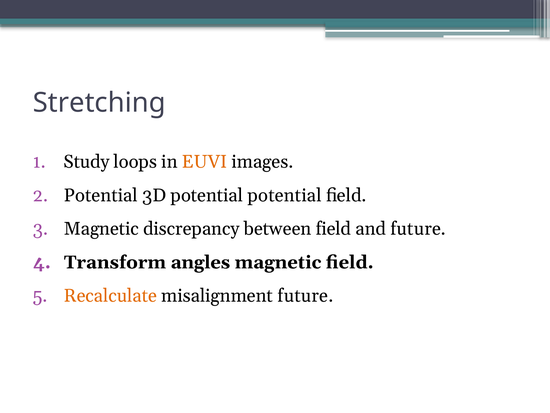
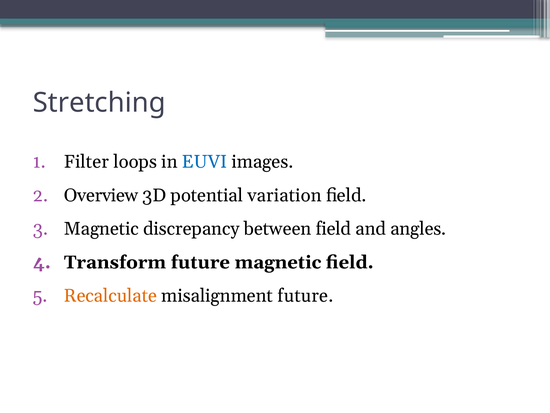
Study: Study -> Filter
EUVI colour: orange -> blue
Potential at (101, 195): Potential -> Overview
potential potential: potential -> variation
and future: future -> angles
Transform angles: angles -> future
